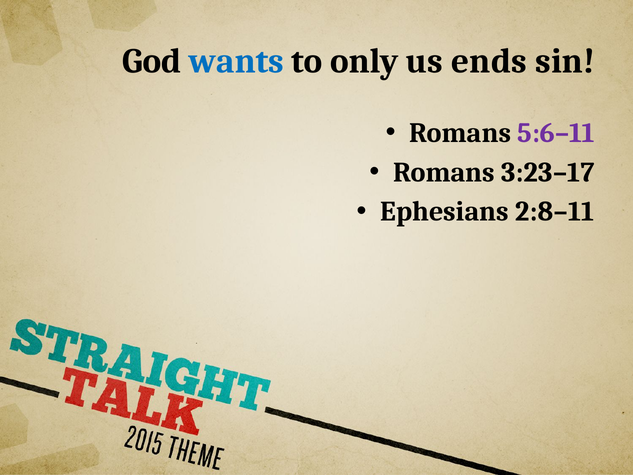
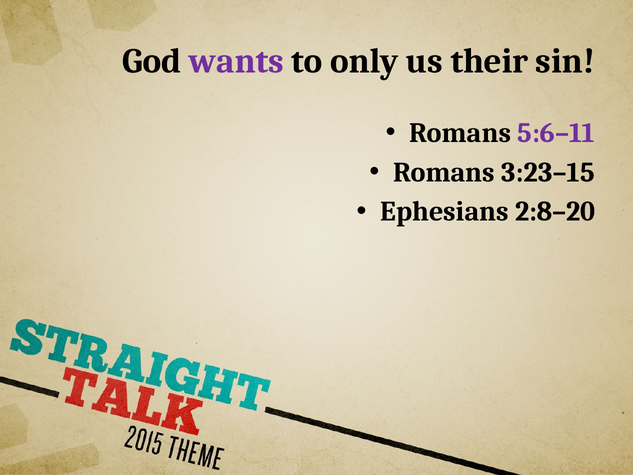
wants colour: blue -> purple
ends: ends -> their
3:23–17: 3:23–17 -> 3:23–15
2:8–11: 2:8–11 -> 2:8–20
